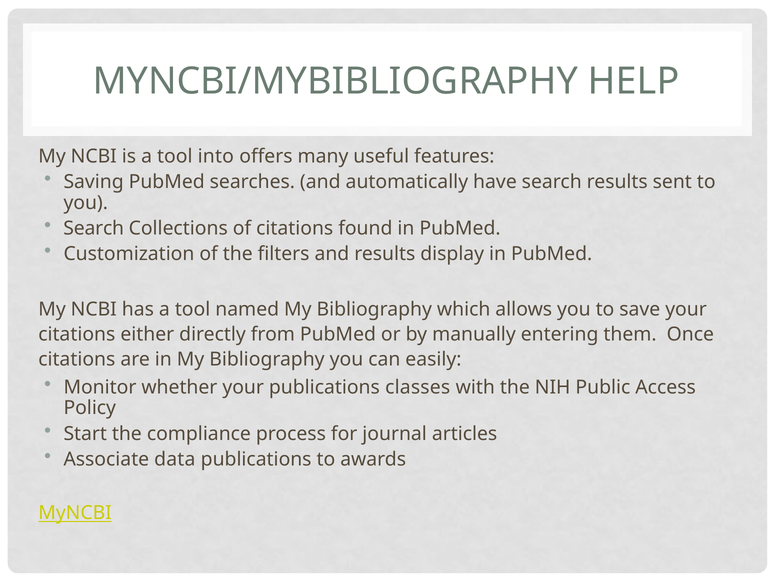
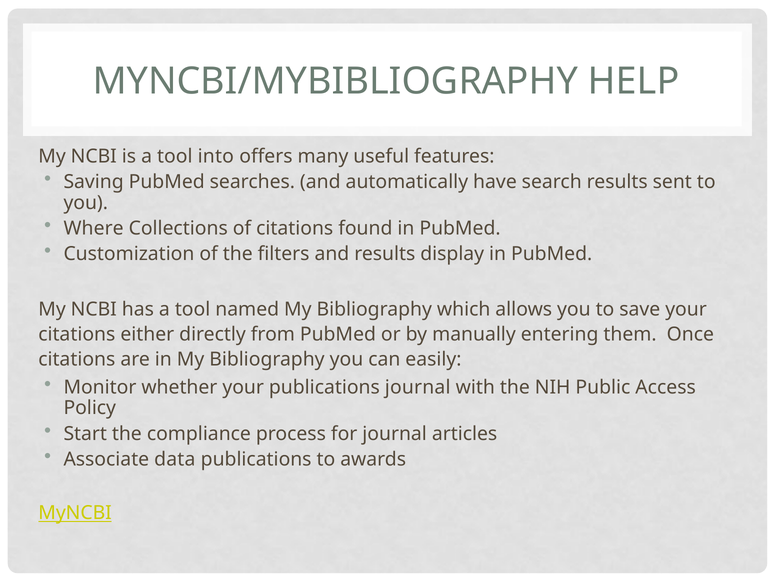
Search at (94, 228): Search -> Where
publications classes: classes -> journal
